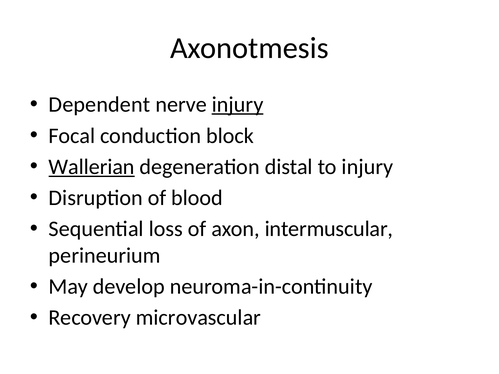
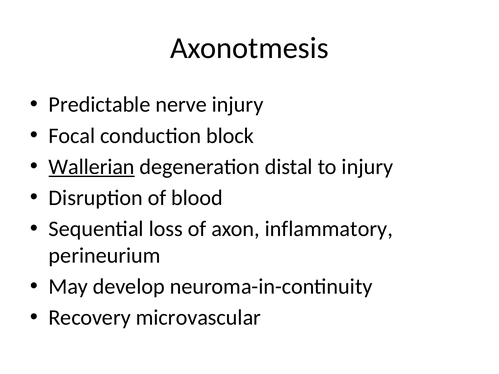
Dependent: Dependent -> Predictable
injury at (238, 105) underline: present -> none
intermuscular: intermuscular -> inflammatory
